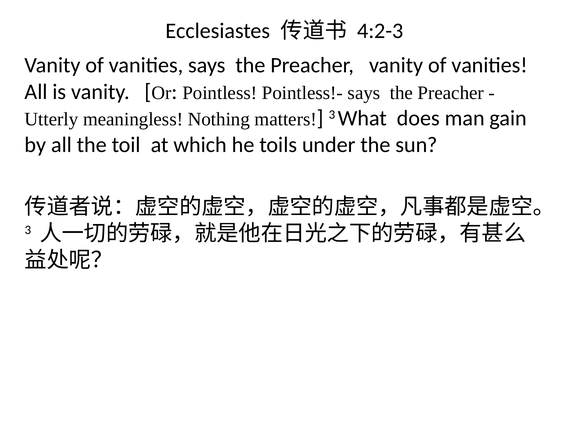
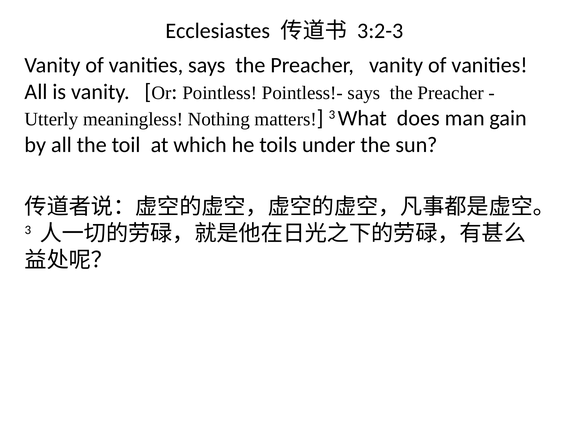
4:2-3: 4:2-3 -> 3:2-3
